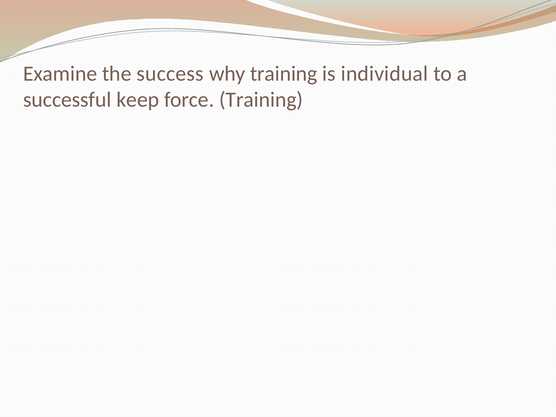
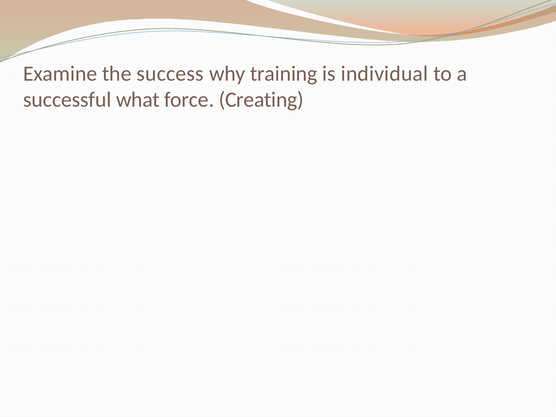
keep: keep -> what
force Training: Training -> Creating
